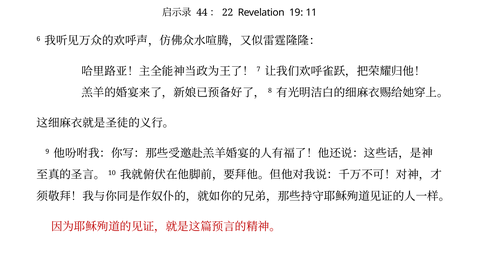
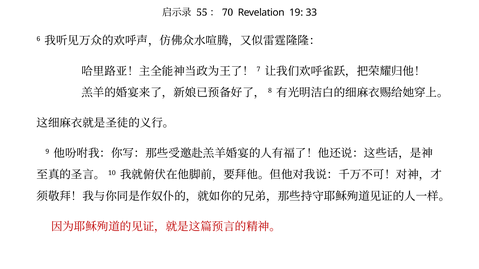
44: 44 -> 55
22: 22 -> 70
11: 11 -> 33
